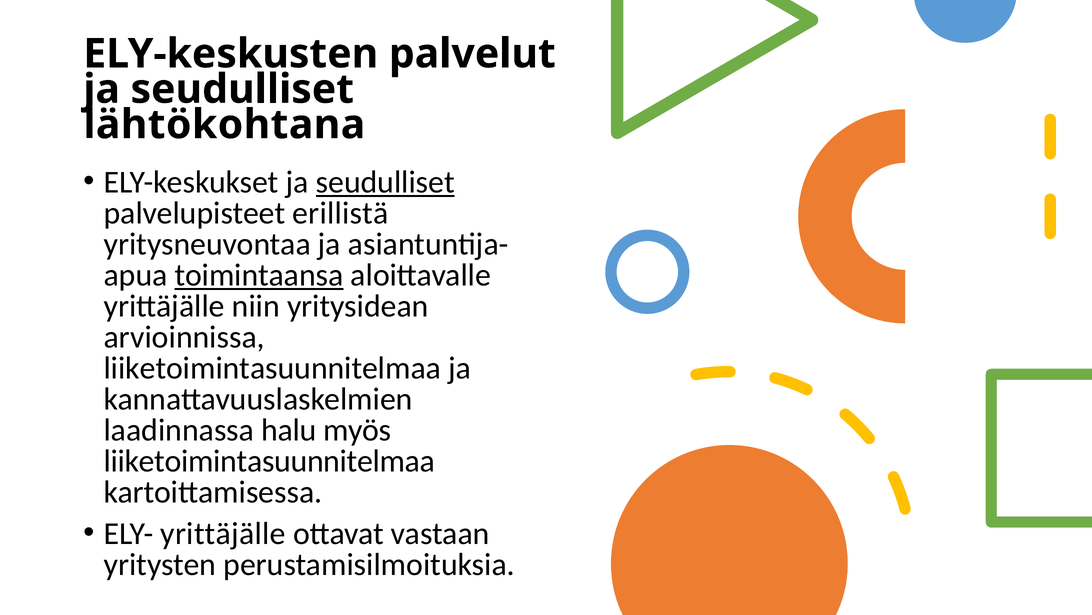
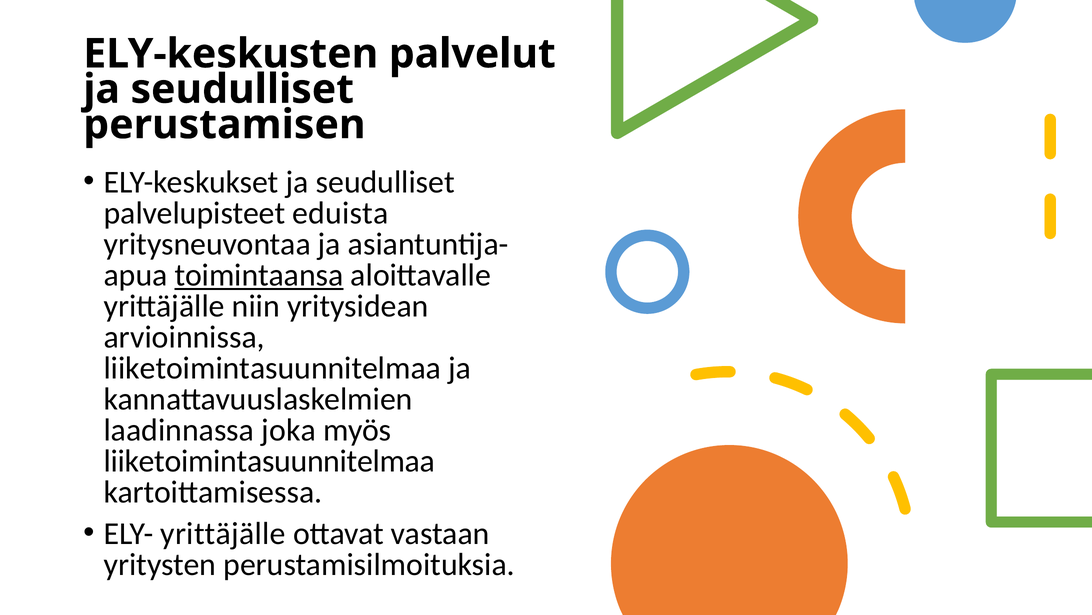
lähtökohtana: lähtökohtana -> perustamisen
seudulliset at (385, 182) underline: present -> none
erillistä: erillistä -> eduista
halu: halu -> joka
